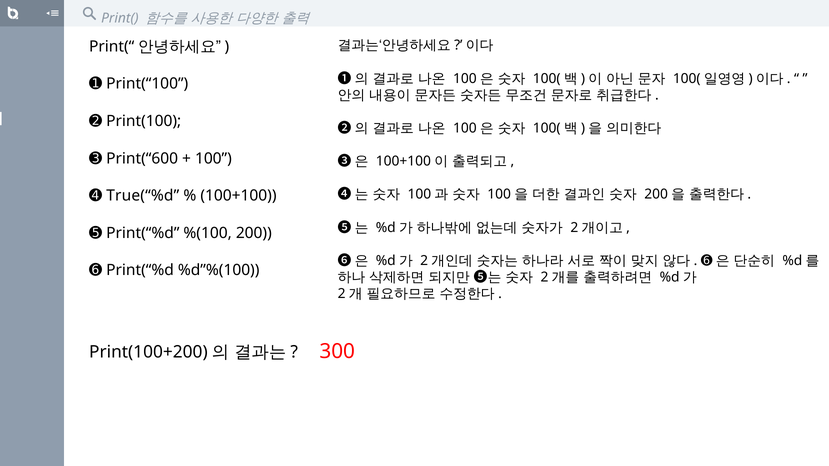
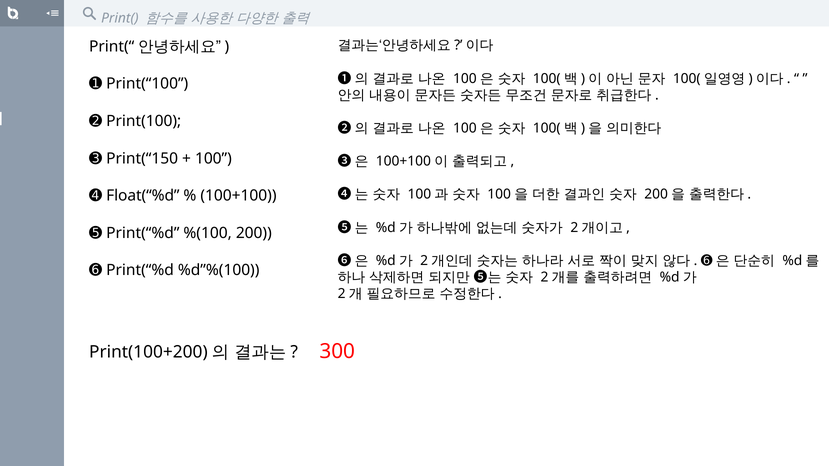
Print(“600: Print(“600 -> Print(“150
True(“%d: True(“%d -> Float(“%d
